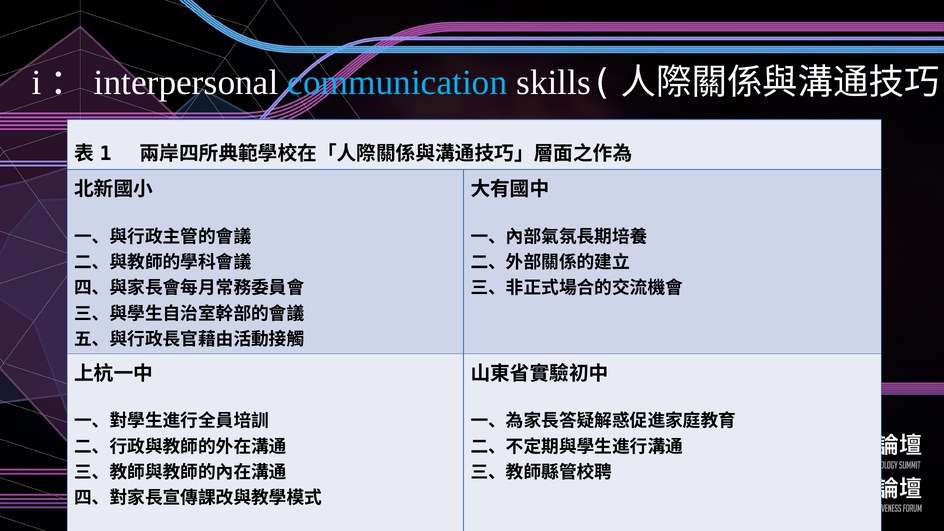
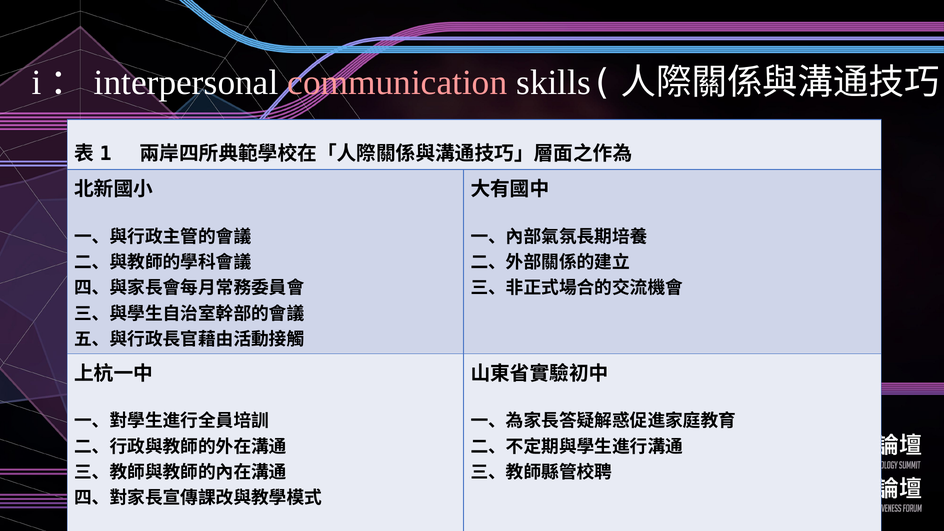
communication colour: light blue -> pink
